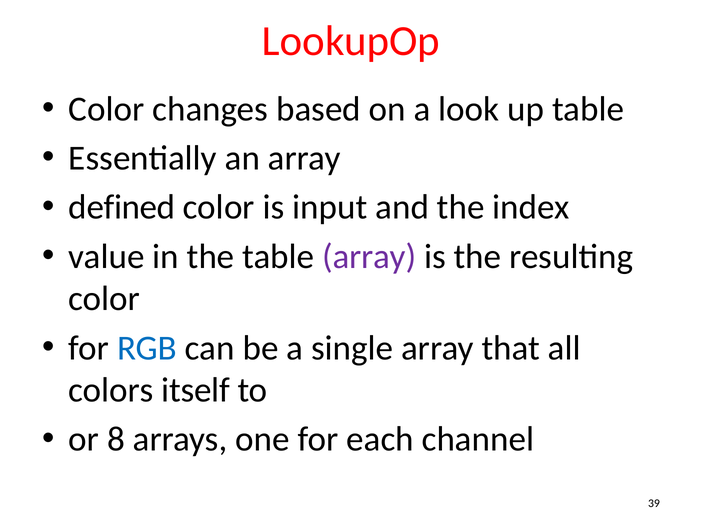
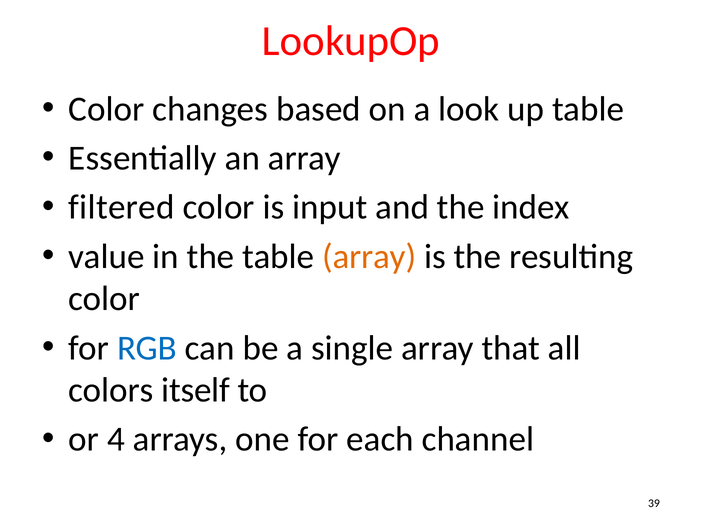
defined: defined -> filtered
array at (369, 256) colour: purple -> orange
8: 8 -> 4
